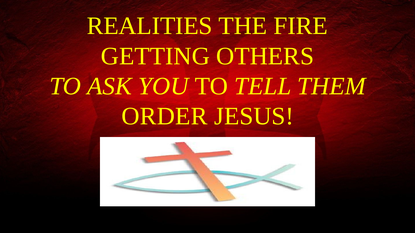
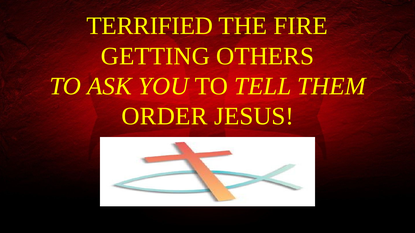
REALITIES: REALITIES -> TERRIFIED
